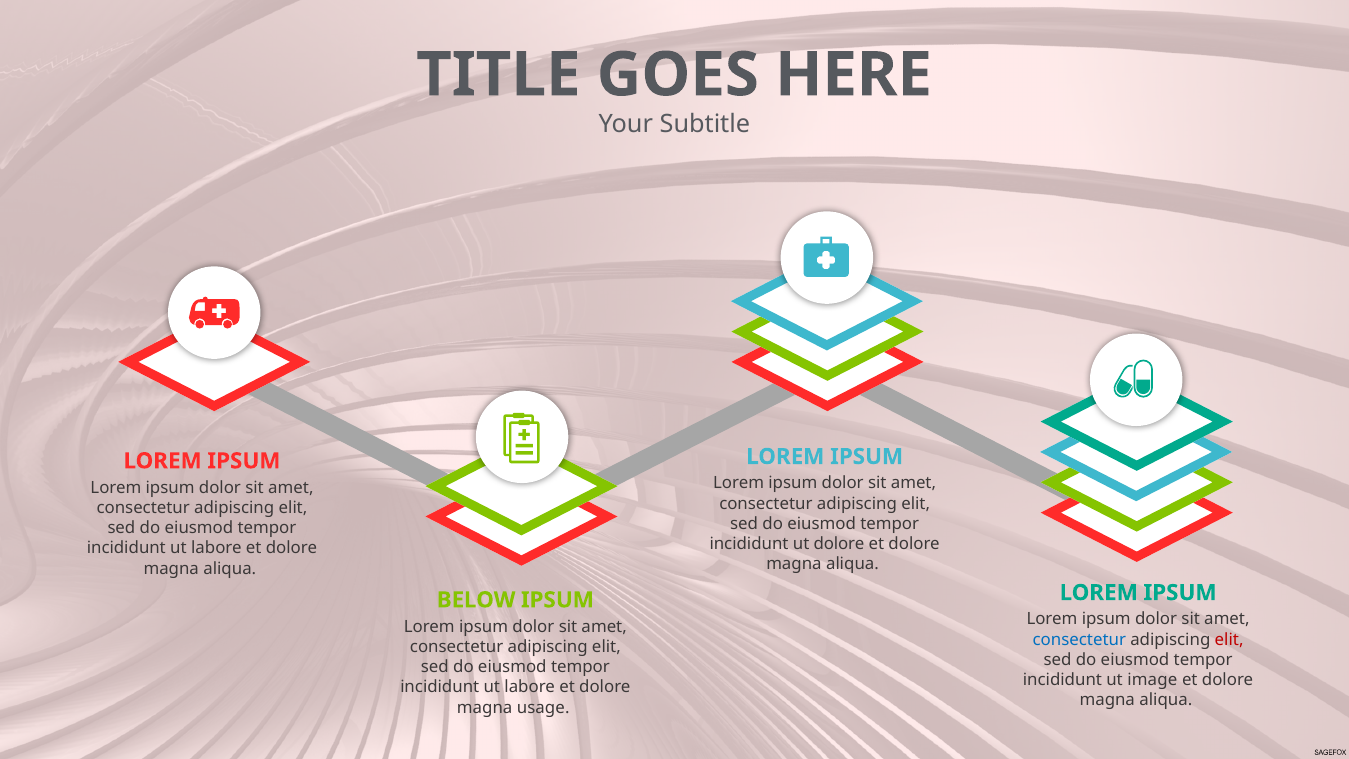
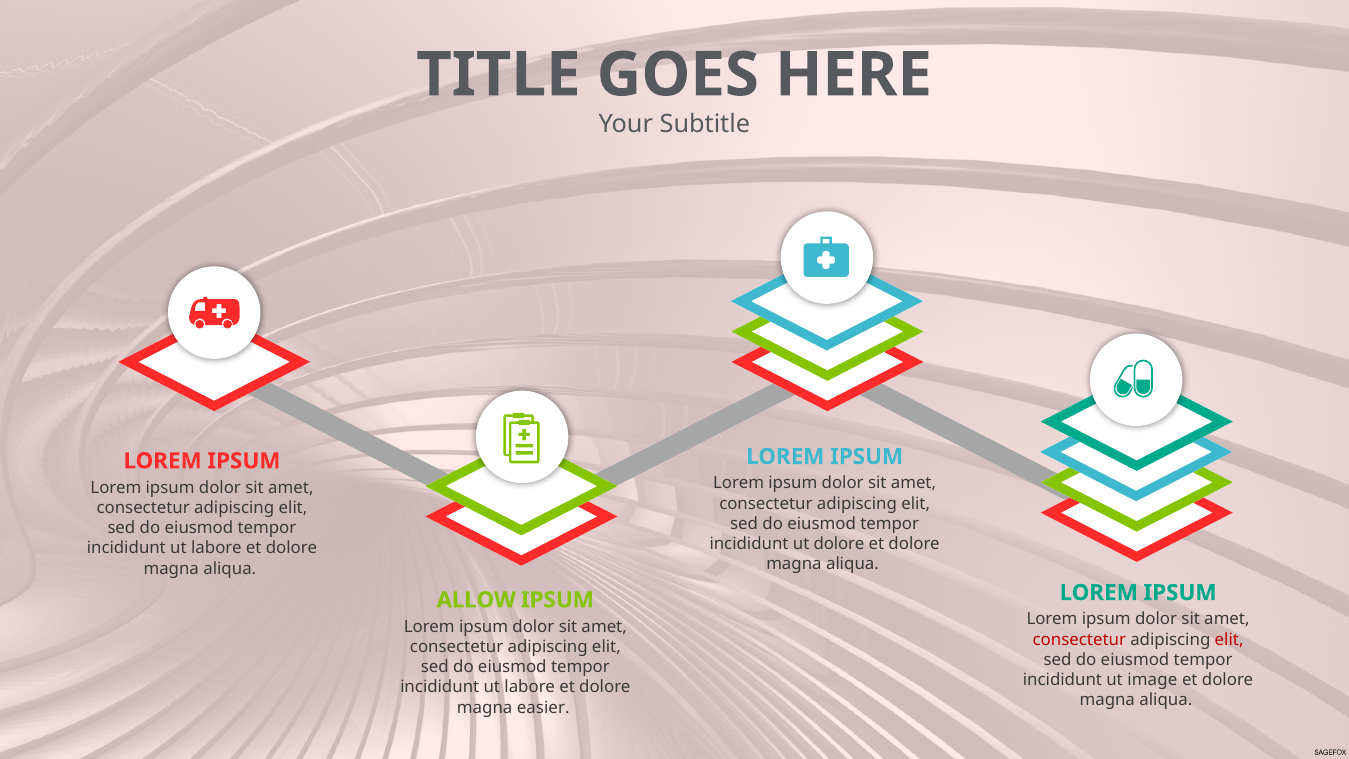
BELOW: BELOW -> ALLOW
consectetur at (1079, 639) colour: blue -> red
usage: usage -> easier
